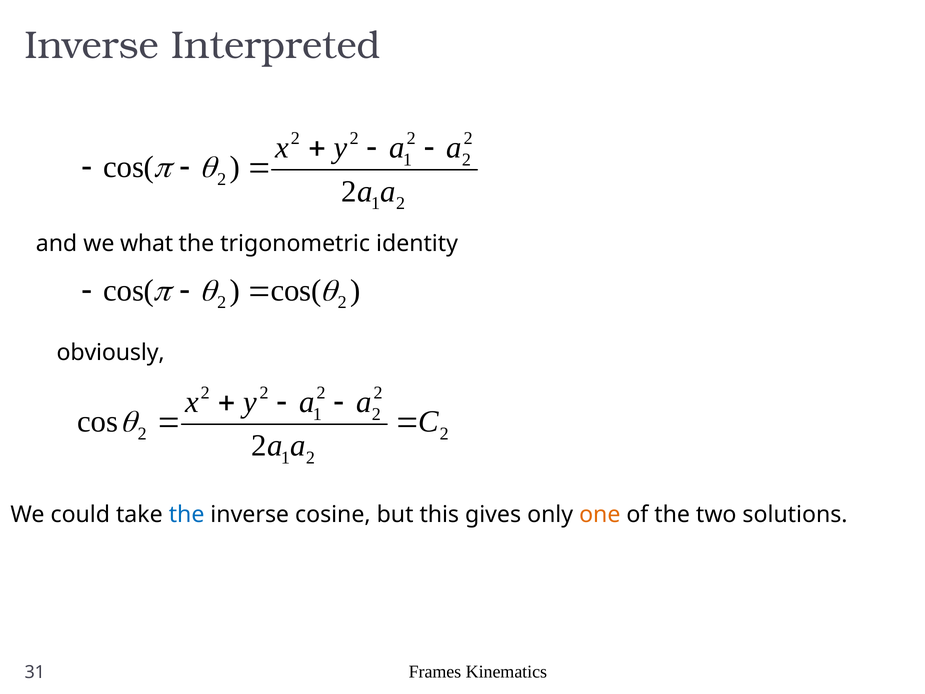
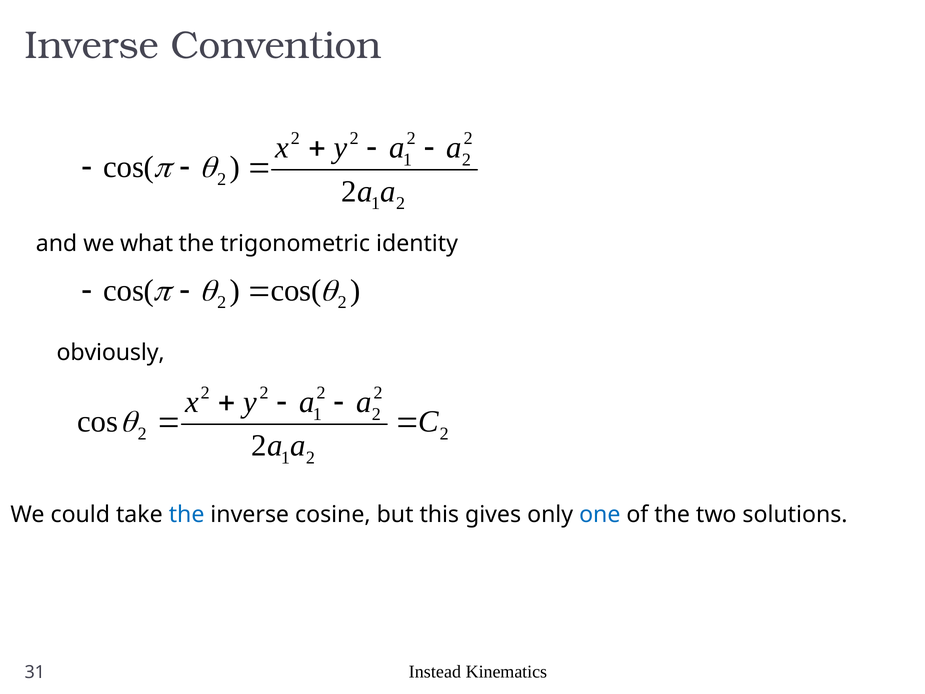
Interpreted: Interpreted -> Convention
one colour: orange -> blue
Frames: Frames -> Instead
